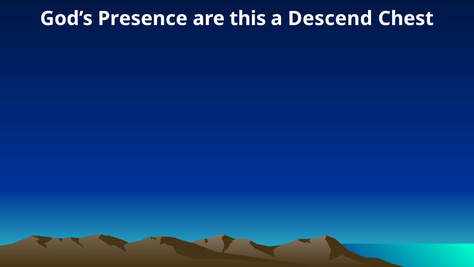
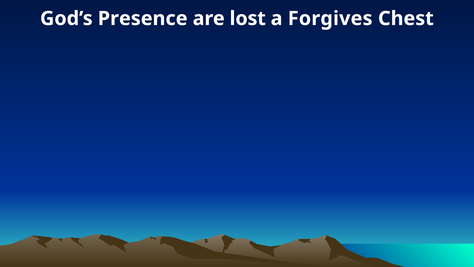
this: this -> lost
Descend: Descend -> Forgives
